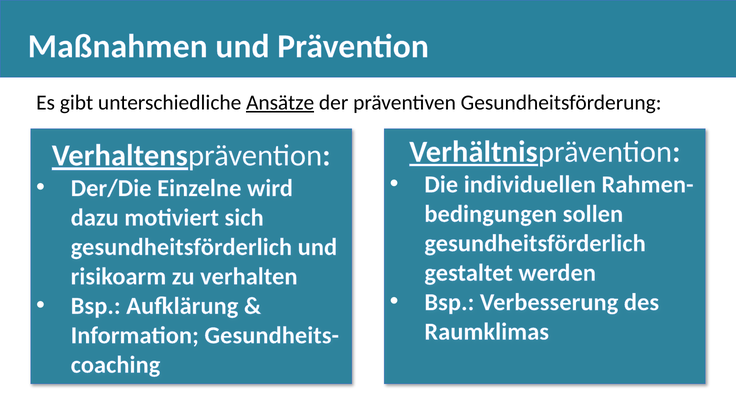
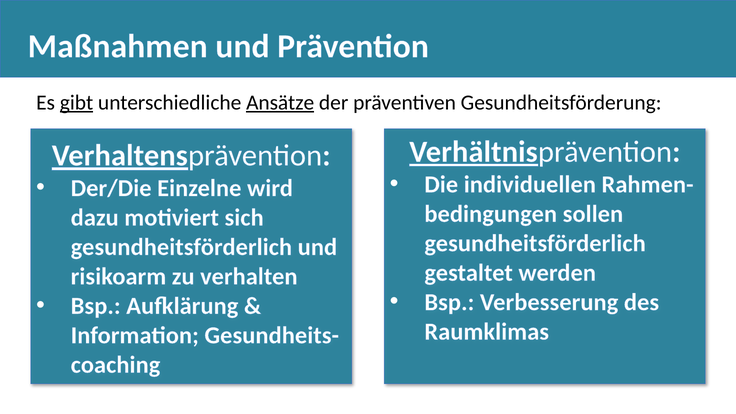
gibt underline: none -> present
